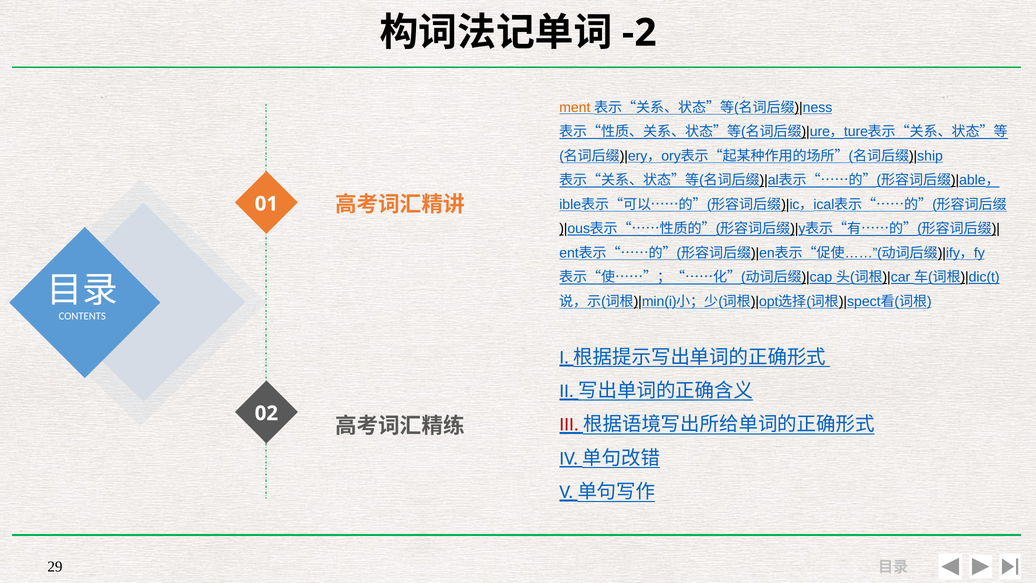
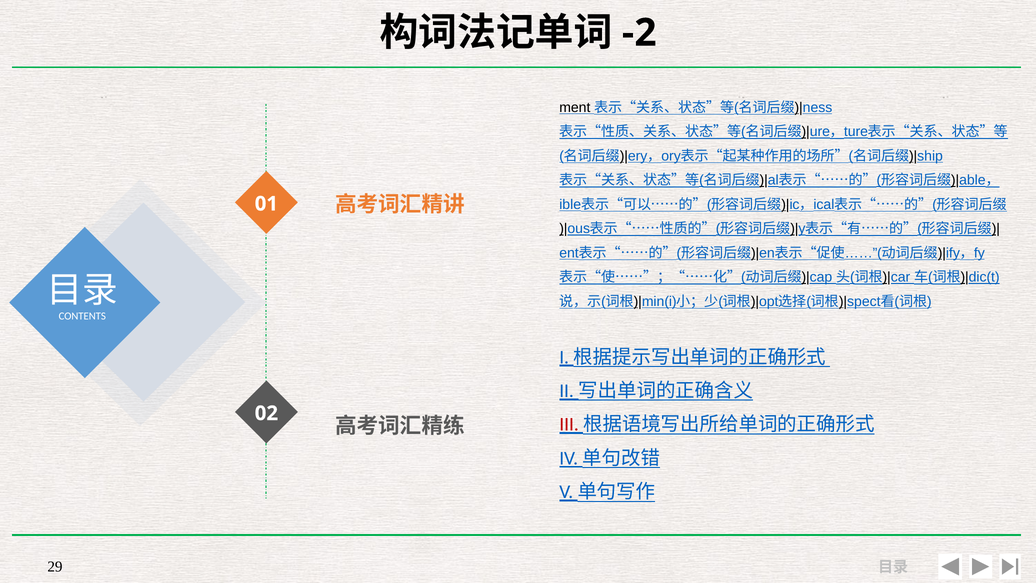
ment colour: orange -> black
